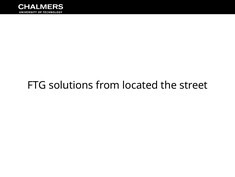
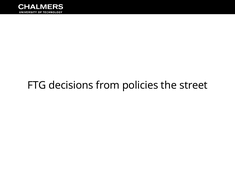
solutions: solutions -> decisions
located: located -> policies
